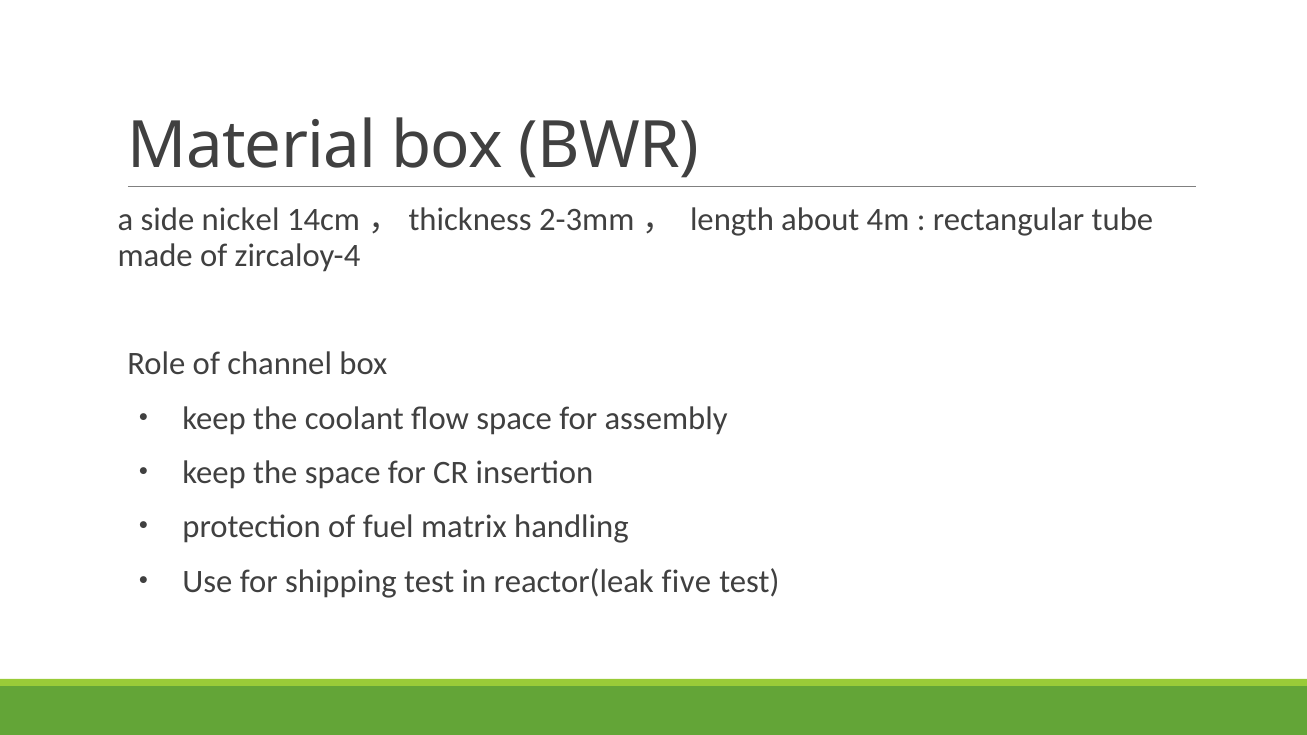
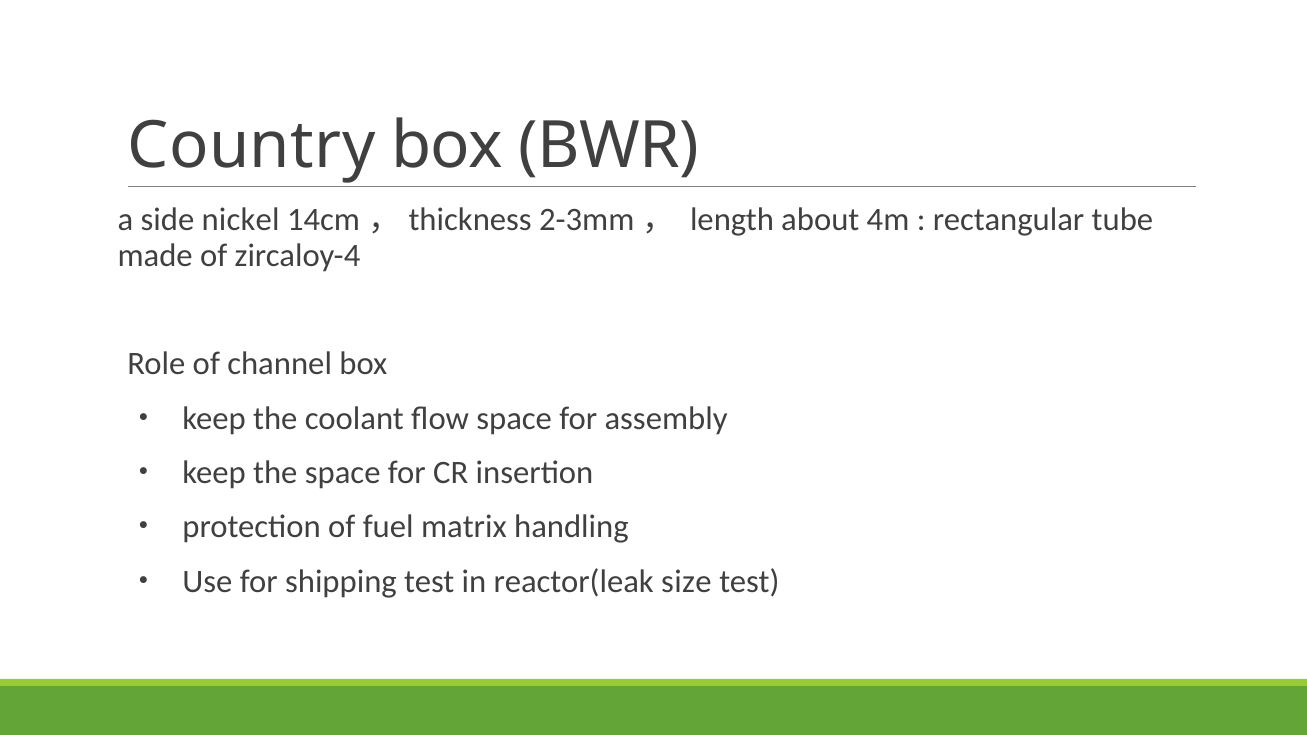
Material: Material -> Country
five: five -> size
